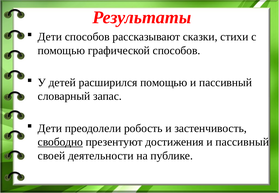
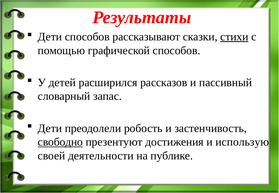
стихи underline: none -> present
расширился помощью: помощью -> рассказов
достижения и пассивный: пассивный -> использую
